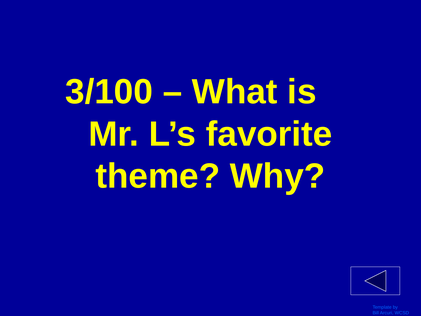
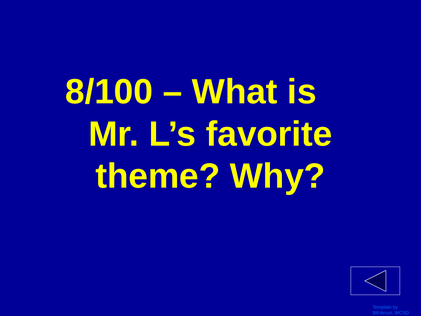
3/100: 3/100 -> 8/100
